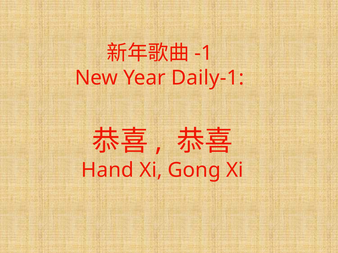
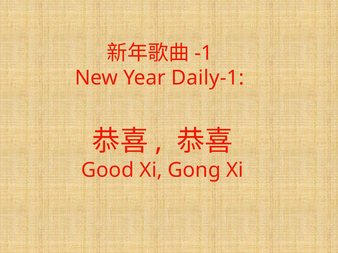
Hand: Hand -> Good
